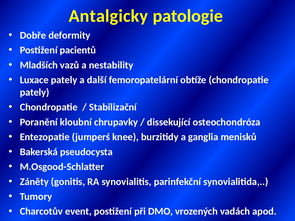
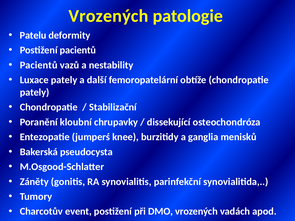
Antalgicky at (108, 16): Antalgicky -> Vrozených
Dobře: Dobře -> Patelu
Mladších at (39, 65): Mladších -> Pacientů
